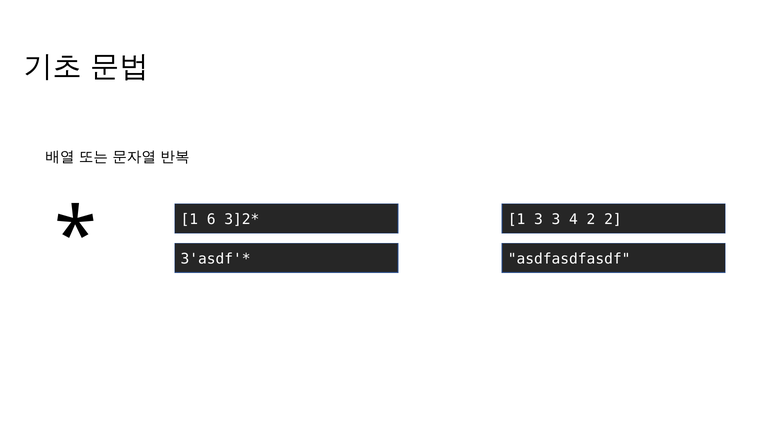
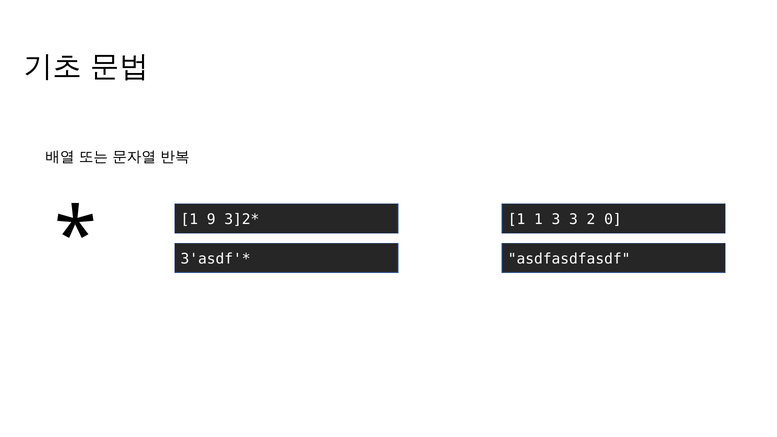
6: 6 -> 9
1 3: 3 -> 1
3 4: 4 -> 3
2 2: 2 -> 0
